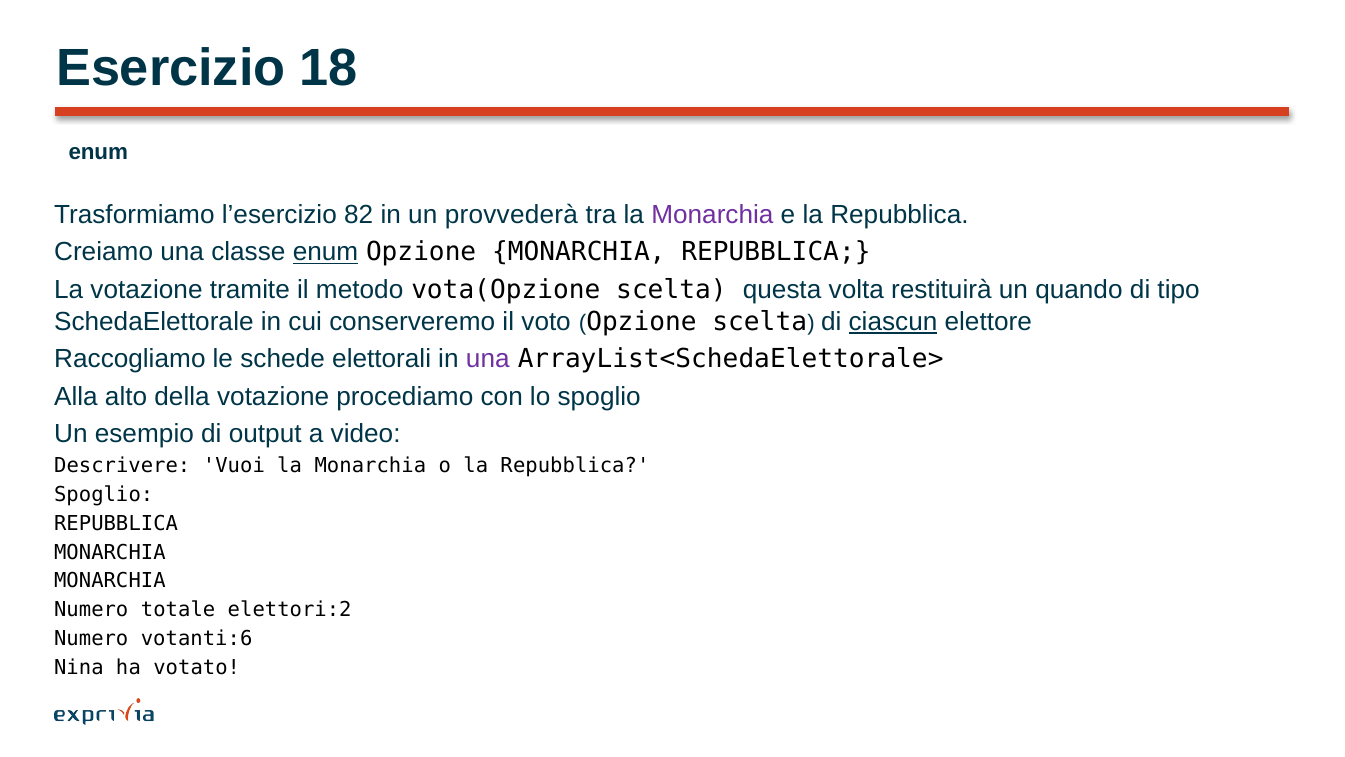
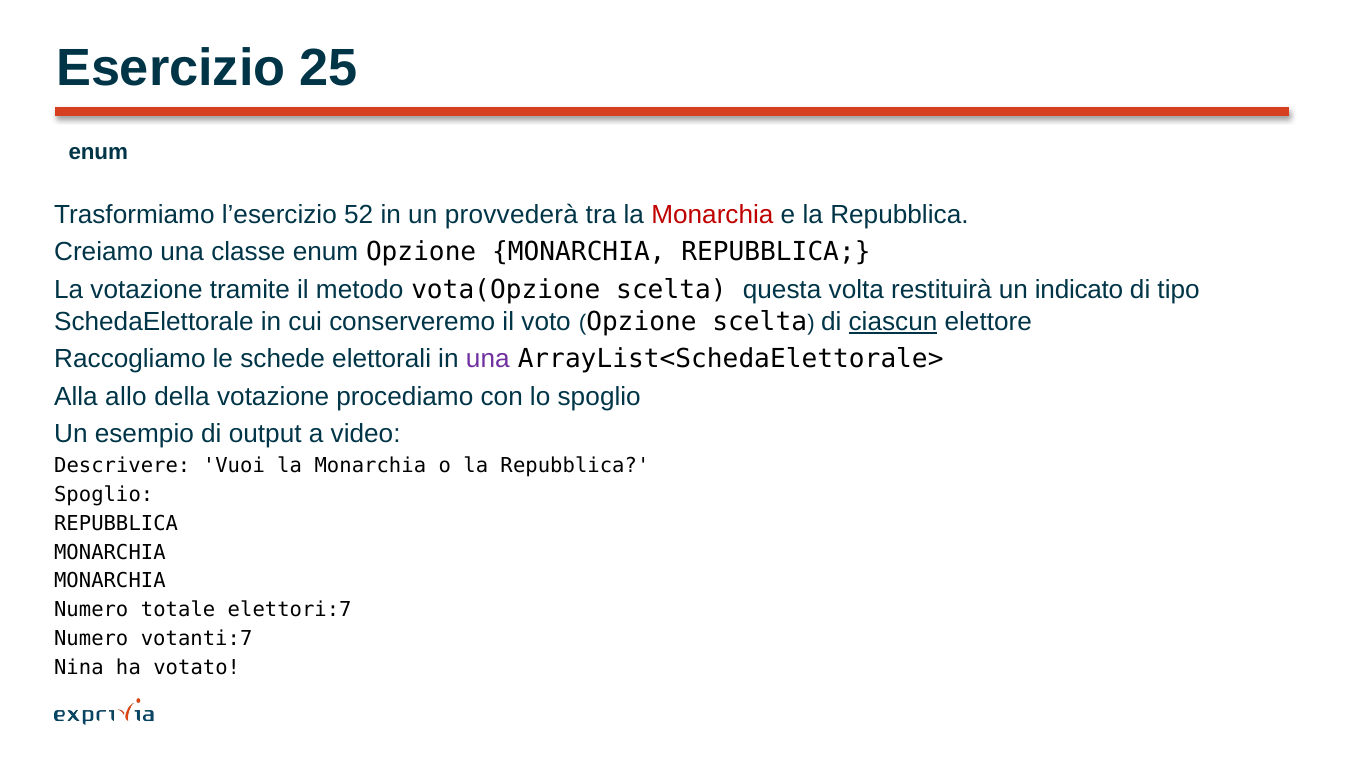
18: 18 -> 25
82: 82 -> 52
Monarchia at (712, 215) colour: purple -> red
enum at (326, 252) underline: present -> none
quando: quando -> indicato
alto: alto -> allo
elettori:2: elettori:2 -> elettori:7
votanti:6: votanti:6 -> votanti:7
